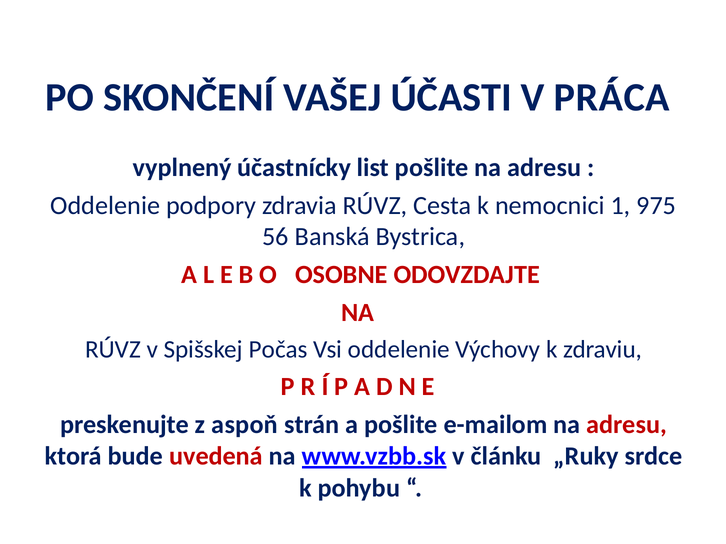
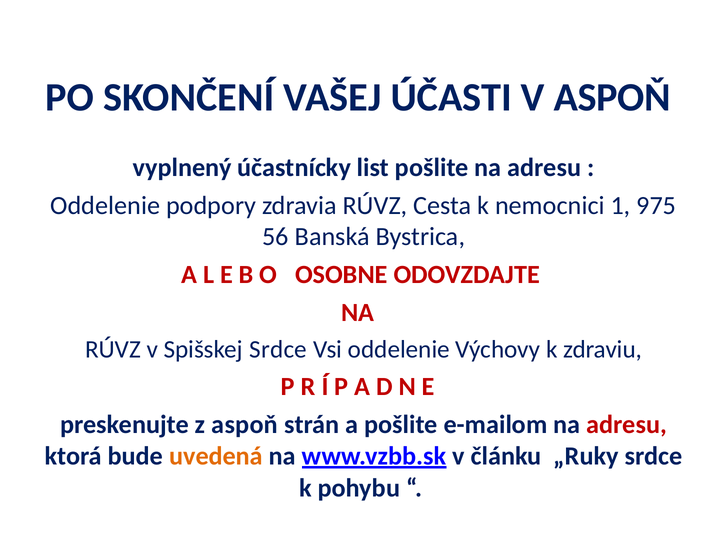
V PRÁCA: PRÁCA -> ASPOŇ
Spišskej Počas: Počas -> Srdce
uvedená colour: red -> orange
